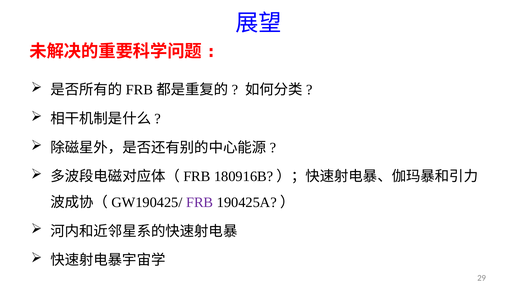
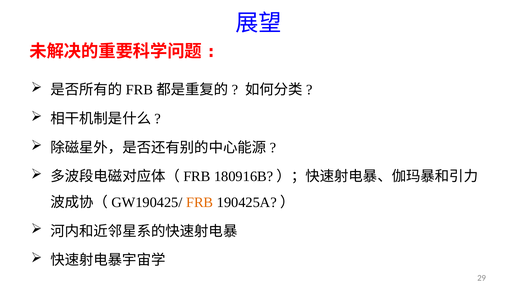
FRB colour: purple -> orange
